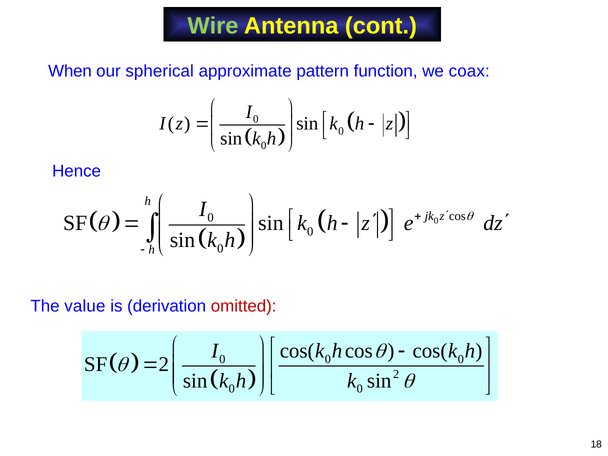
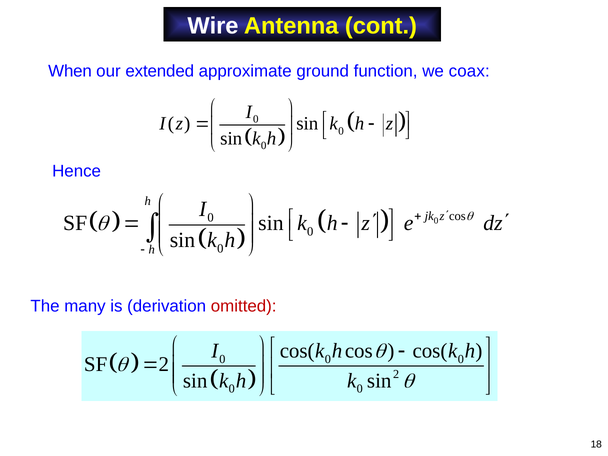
Wire colour: light green -> white
spherical: spherical -> extended
pattern: pattern -> ground
value: value -> many
